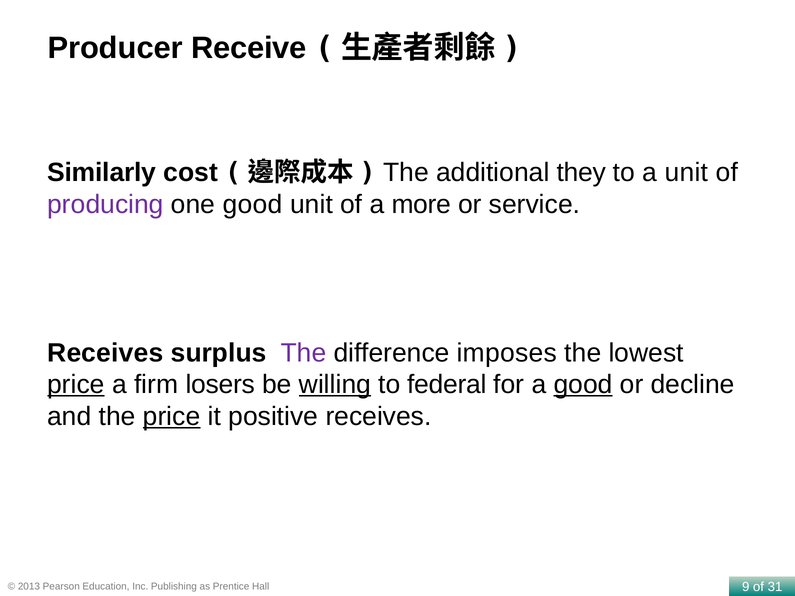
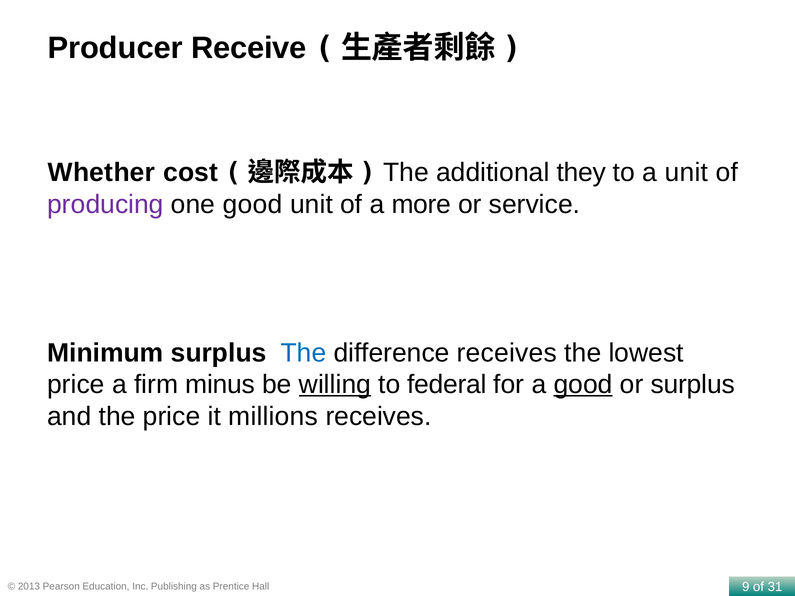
Similarly: Similarly -> Whether
Receives at (105, 353): Receives -> Minimum
The at (304, 353) colour: purple -> blue
difference imposes: imposes -> receives
price at (76, 385) underline: present -> none
losers: losers -> minus
or decline: decline -> surplus
price at (172, 417) underline: present -> none
positive: positive -> millions
